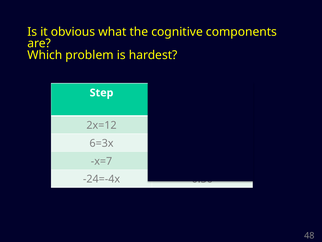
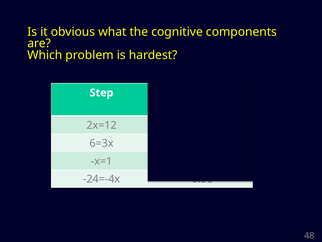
x=7: x=7 -> x=1
